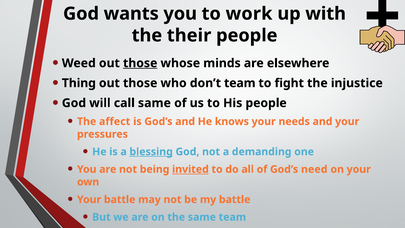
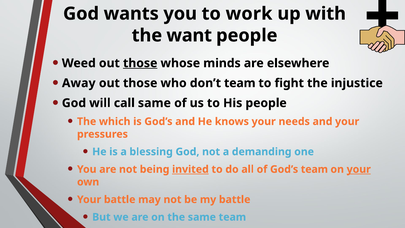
their: their -> want
Thing: Thing -> Away
affect: affect -> which
blessing underline: present -> none
God’s need: need -> team
your at (359, 169) underline: none -> present
